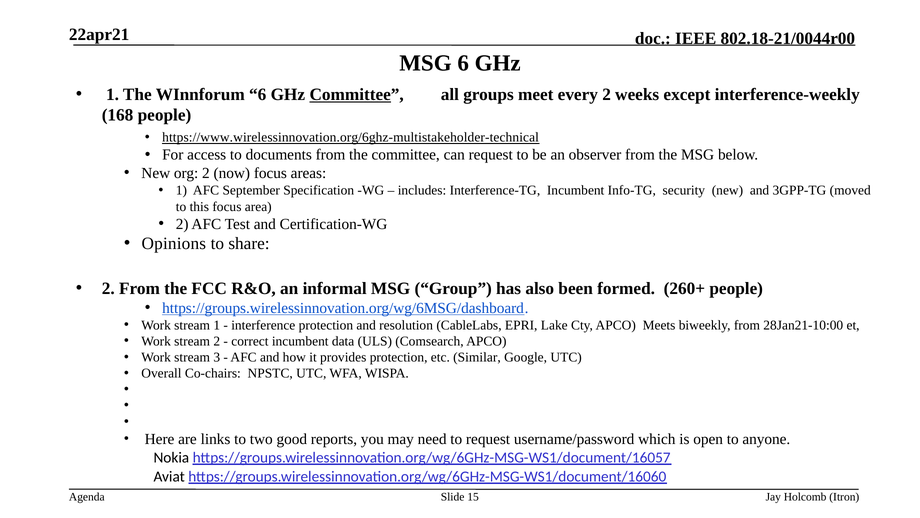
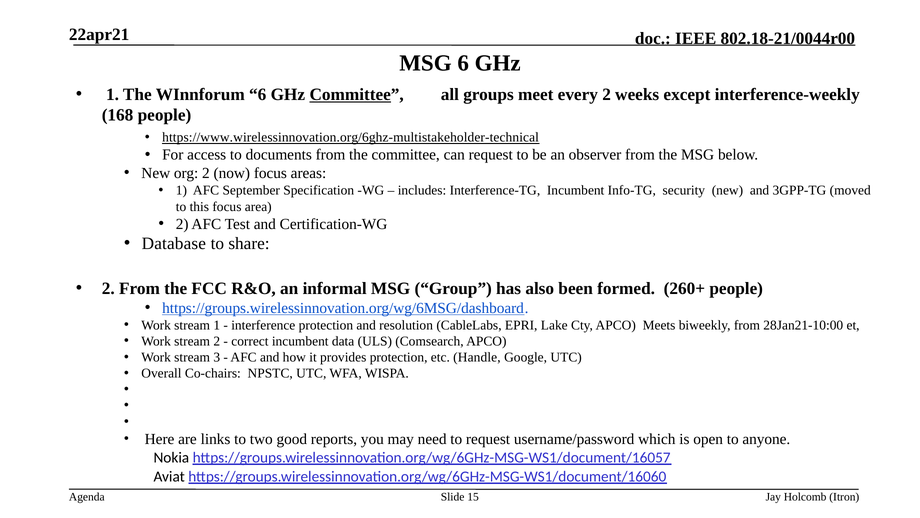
Opinions: Opinions -> Database
Similar: Similar -> Handle
